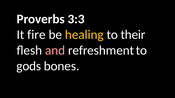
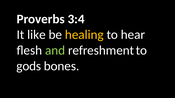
3:3: 3:3 -> 3:4
fire: fire -> like
their: their -> hear
and colour: pink -> light green
